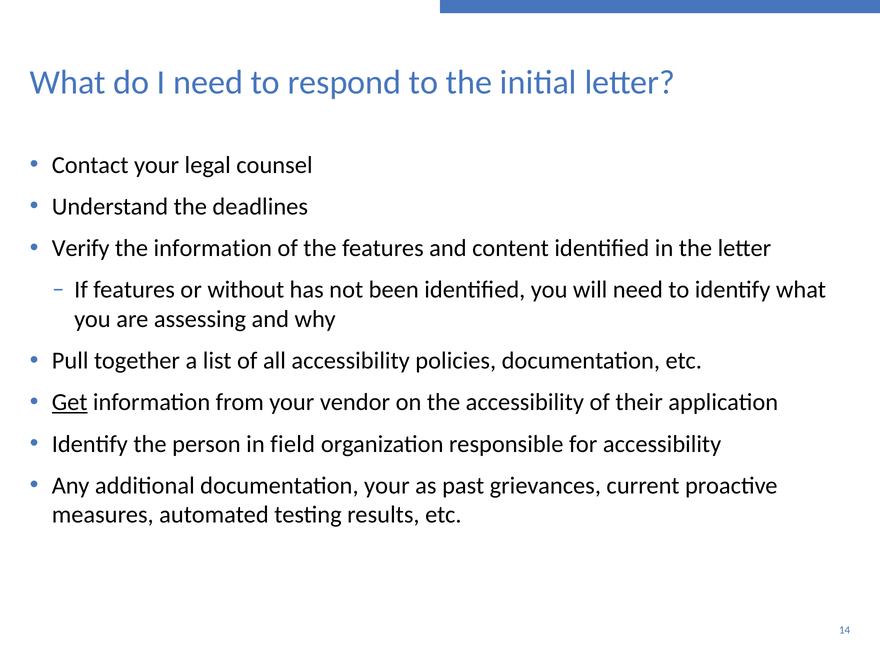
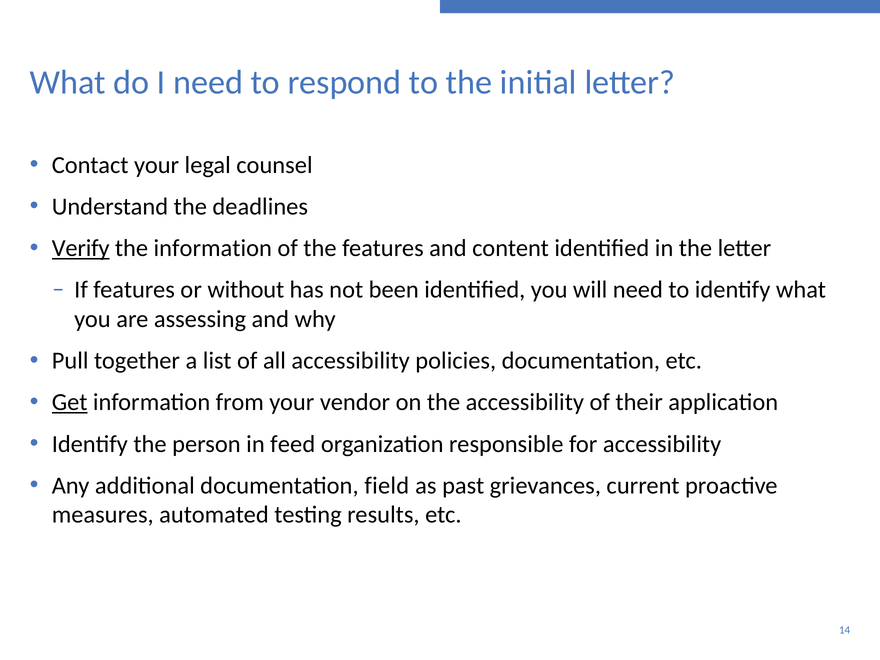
Verify underline: none -> present
field: field -> feed
documentation your: your -> field
